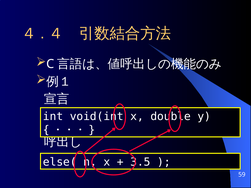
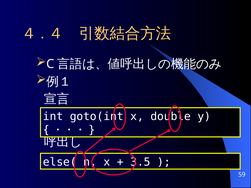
void(int: void(int -> goto(int
